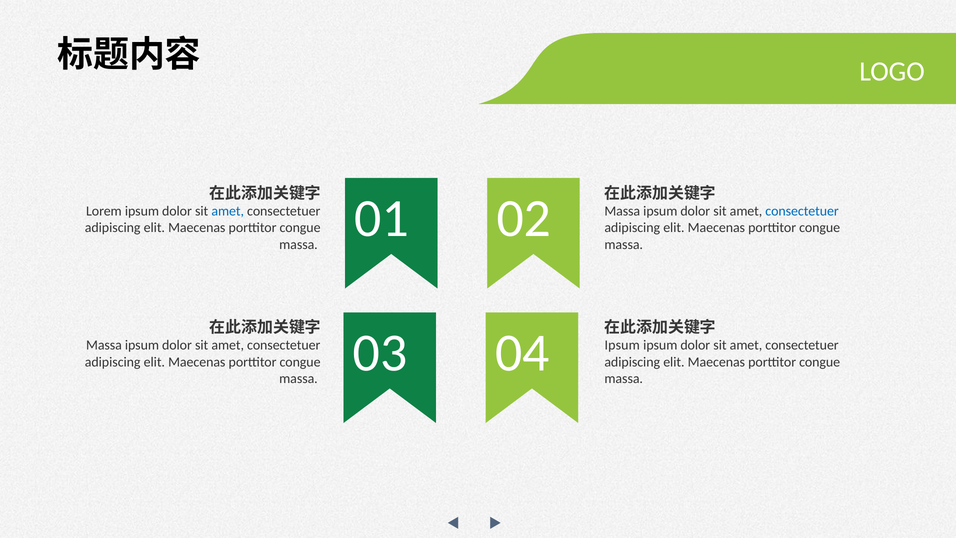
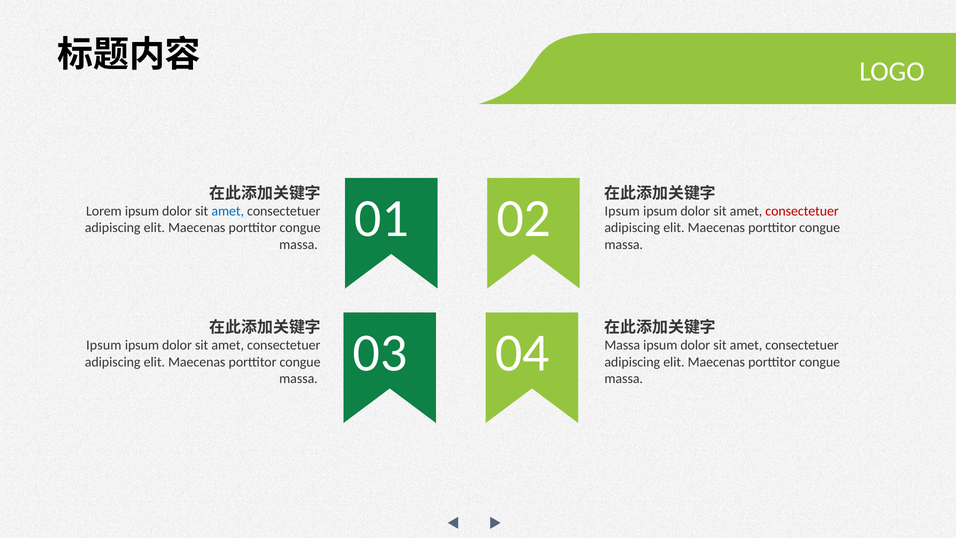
Massa at (622, 211): Massa -> Ipsum
consectetuer at (802, 211) colour: blue -> red
Massa at (104, 345): Massa -> Ipsum
Ipsum at (622, 345): Ipsum -> Massa
